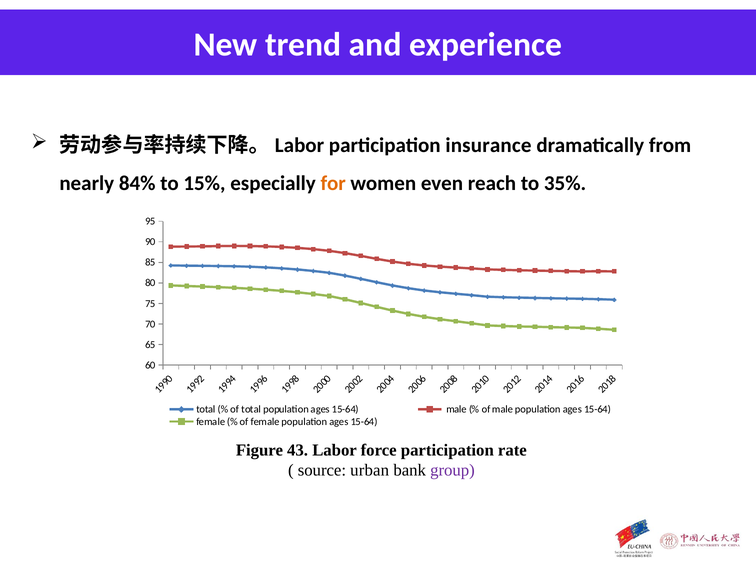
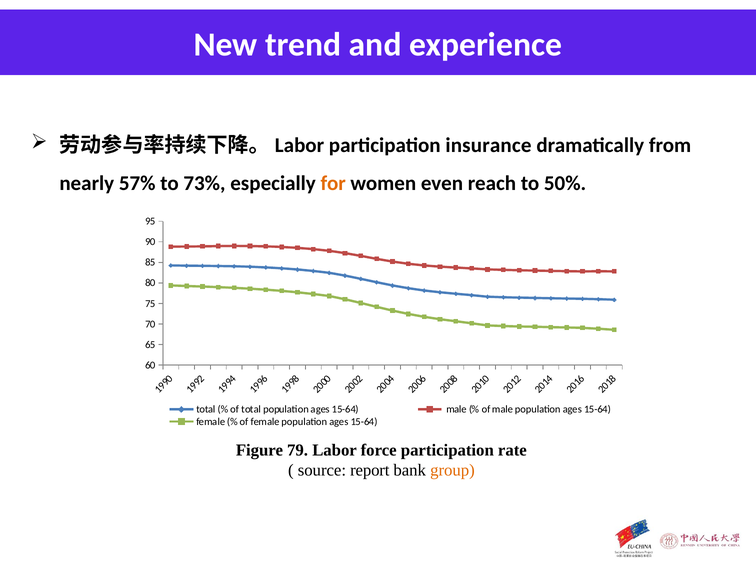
84%: 84% -> 57%
15%: 15% -> 73%
35%: 35% -> 50%
43: 43 -> 79
urban: urban -> report
group colour: purple -> orange
